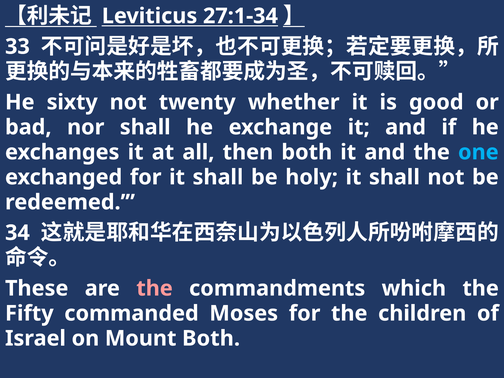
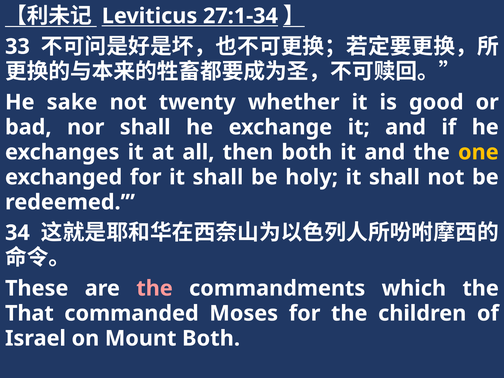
sixty: sixty -> sake
one colour: light blue -> yellow
Fifty: Fifty -> That
